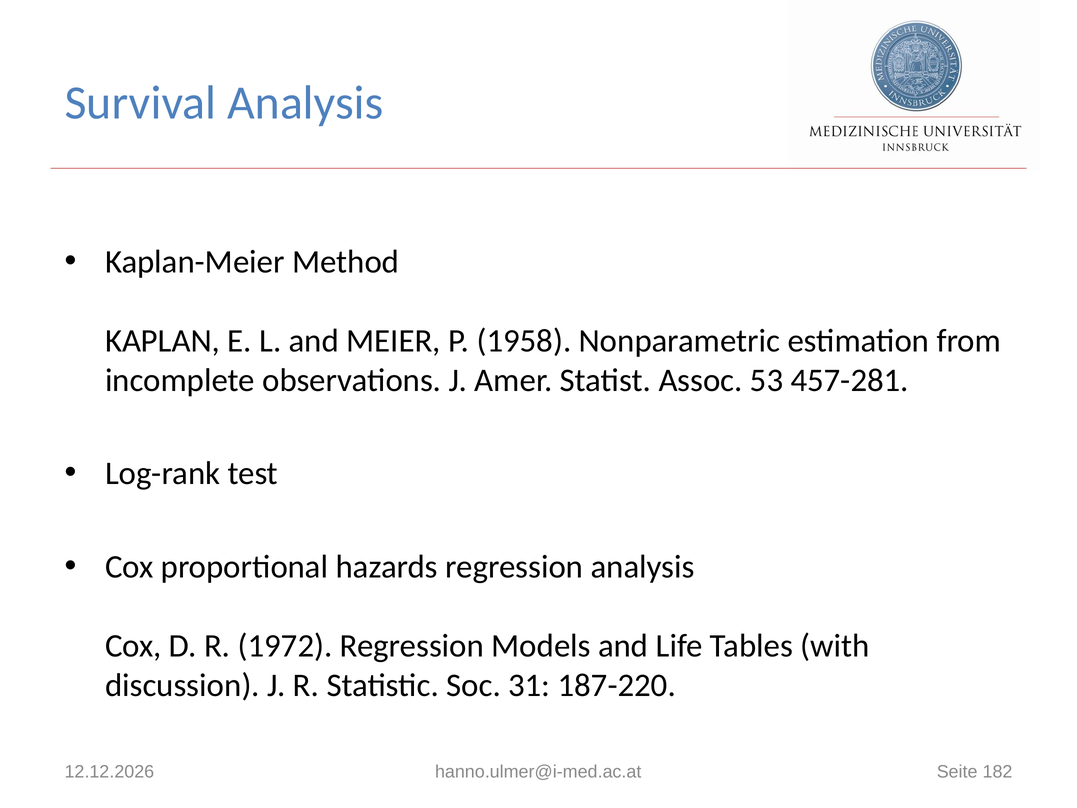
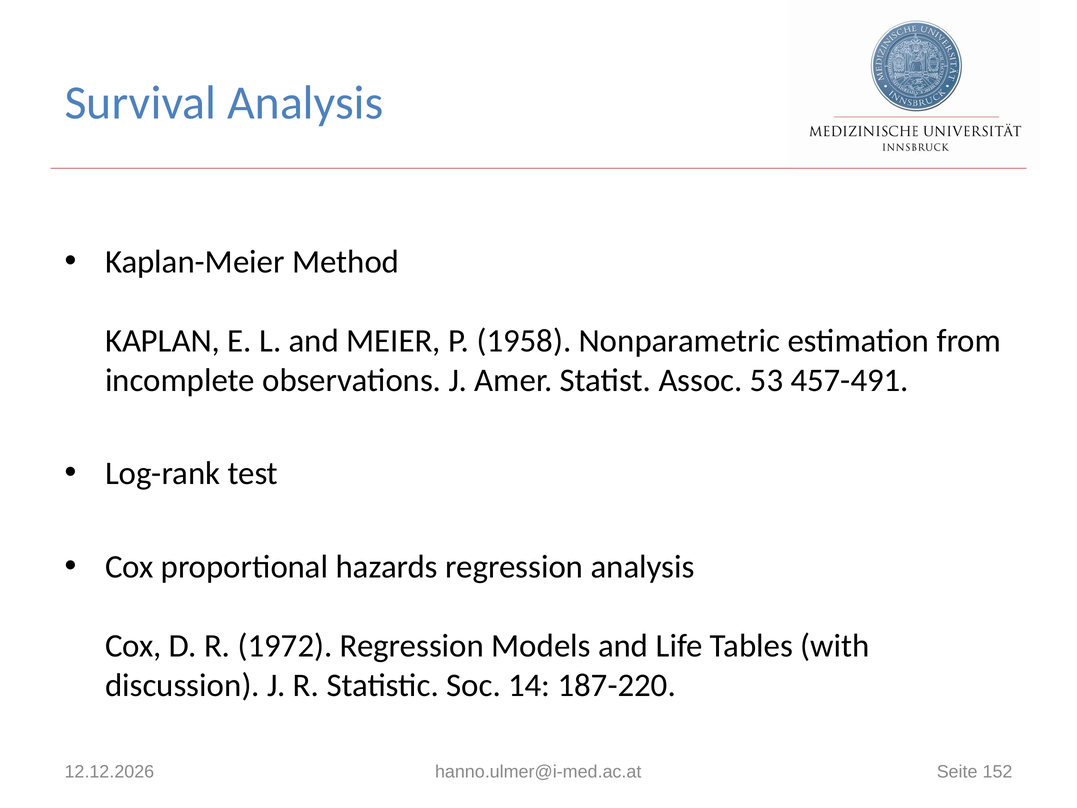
457-281: 457-281 -> 457-491
31: 31 -> 14
182: 182 -> 152
